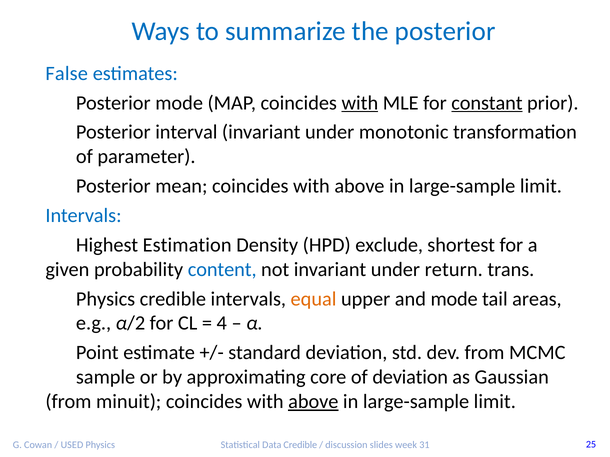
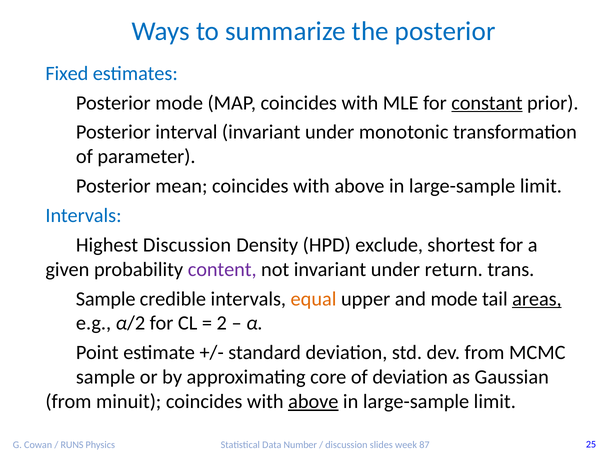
False: False -> Fixed
with at (360, 103) underline: present -> none
Highest Estimation: Estimation -> Discussion
content colour: blue -> purple
Physics at (106, 299): Physics -> Sample
areas underline: none -> present
4: 4 -> 2
USED: USED -> RUNS
Data Credible: Credible -> Number
31: 31 -> 87
